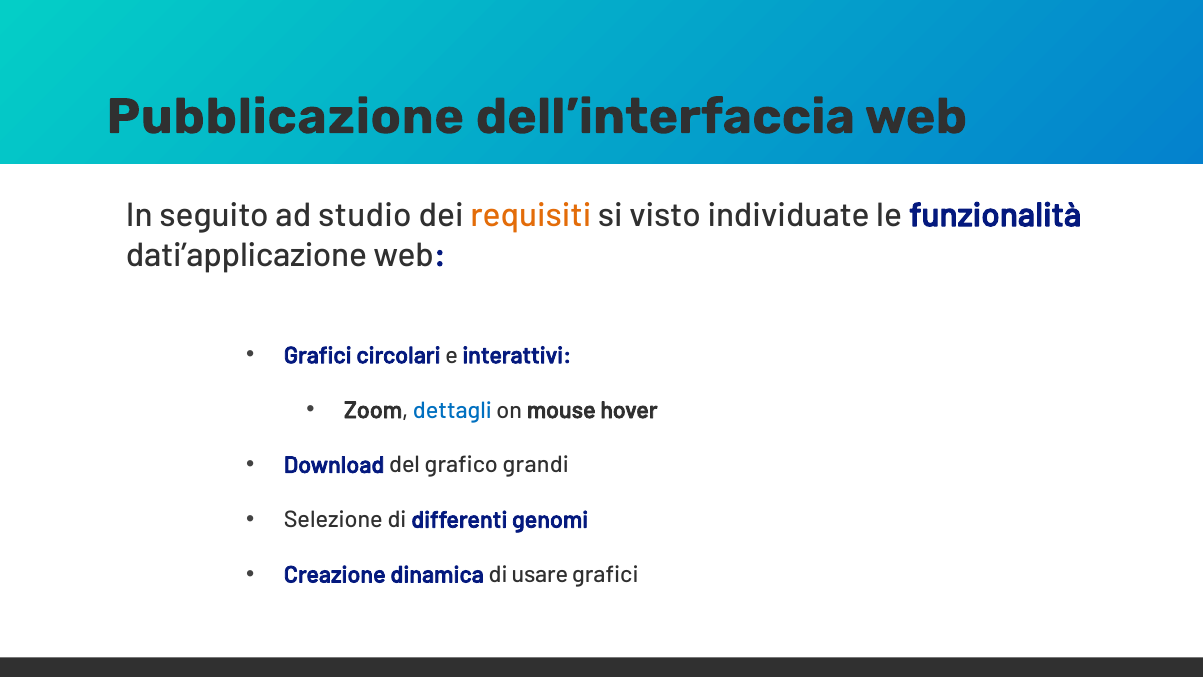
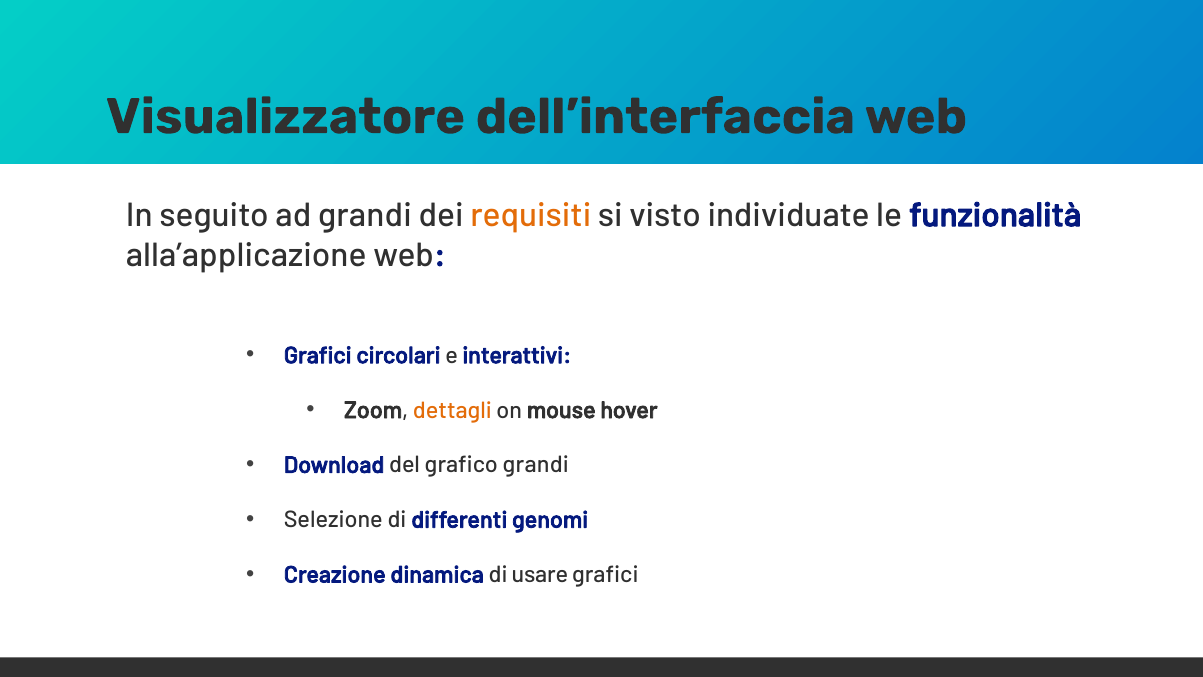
Pubblicazione: Pubblicazione -> Visualizzatore
ad studio: studio -> grandi
dati’applicazione: dati’applicazione -> alla’applicazione
dettagli colour: blue -> orange
